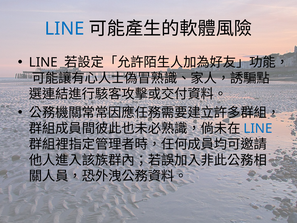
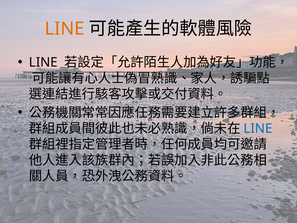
LINE at (65, 29) colour: blue -> orange
